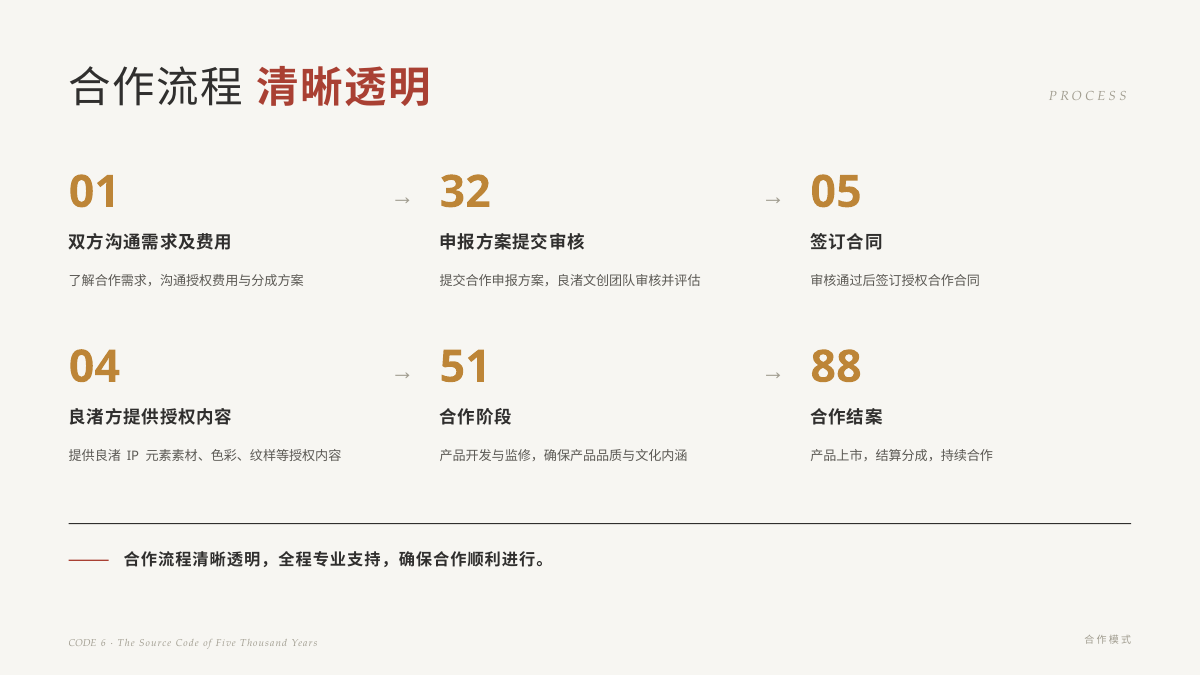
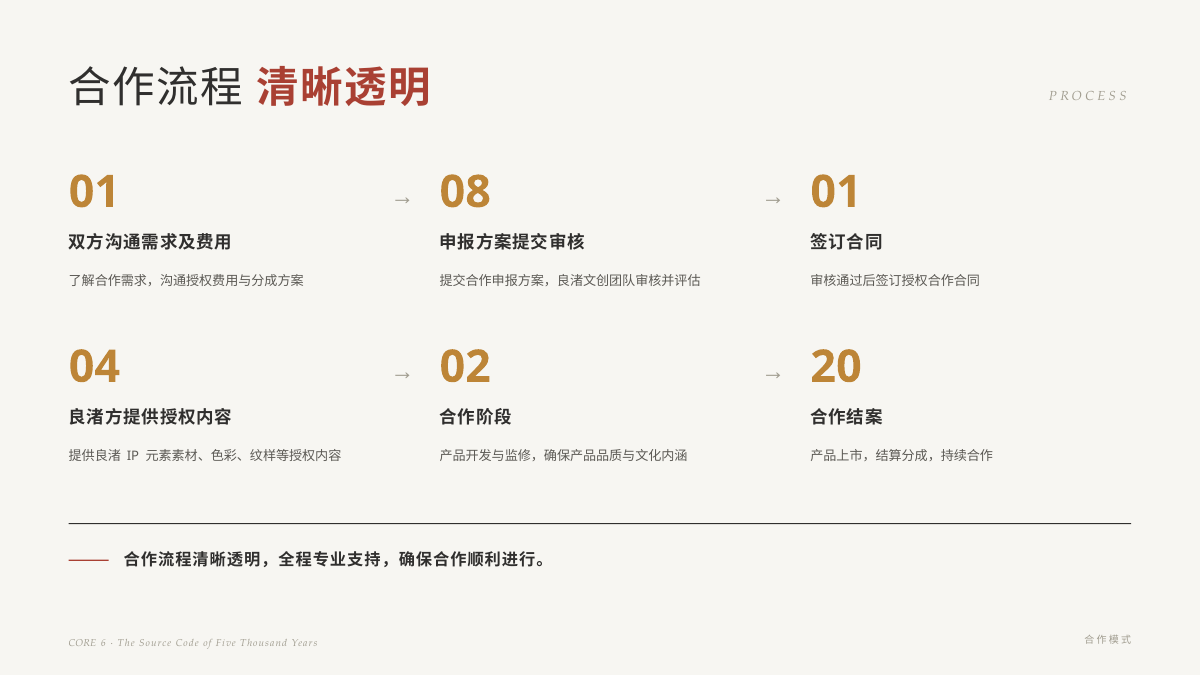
32: 32 -> 08
05 at (836, 192): 05 -> 01
51: 51 -> 02
88: 88 -> 20
CODE at (83, 643): CODE -> CORE
